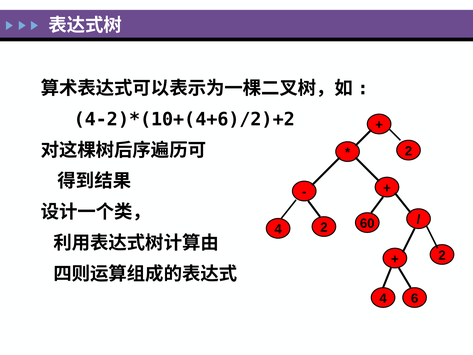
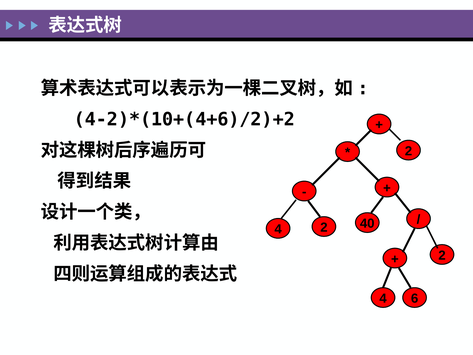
60: 60 -> 40
